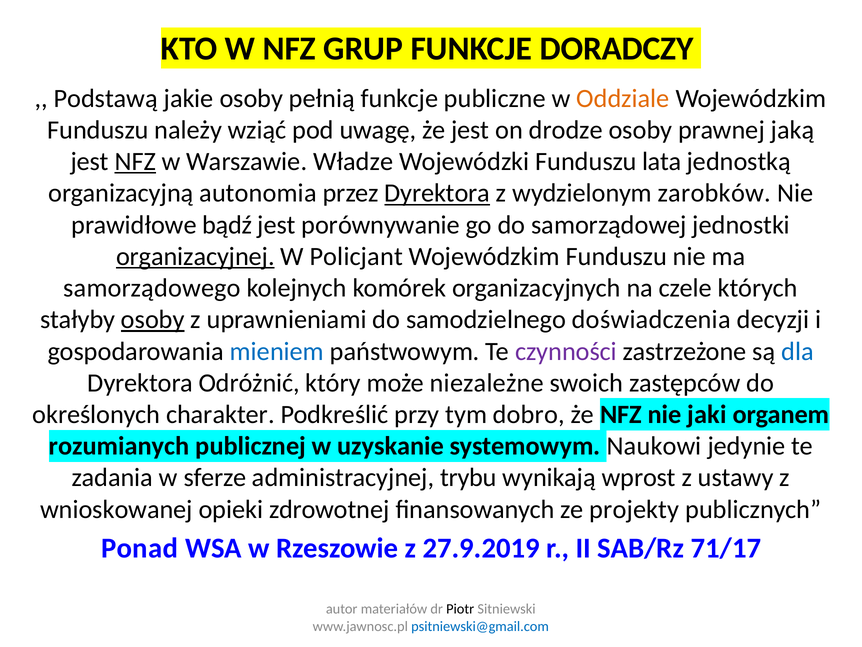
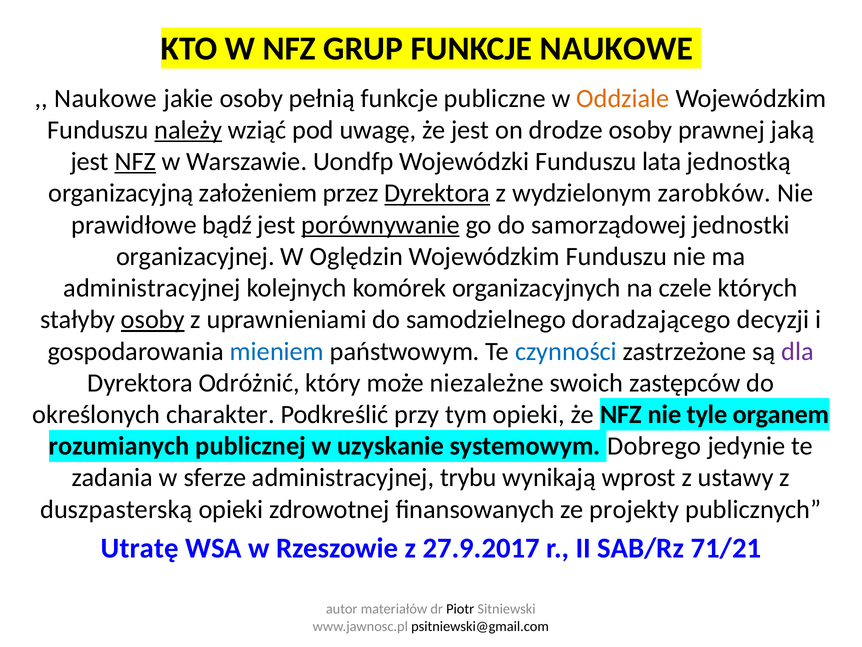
FUNKCJE DORADCZY: DORADCZY -> NAUKOWE
Podstawą at (106, 98): Podstawą -> Naukowe
należy underline: none -> present
Władze: Władze -> Uondfp
autonomia: autonomia -> założeniem
porównywanie underline: none -> present
organizacyjnej underline: present -> none
Policjant: Policjant -> Oględzin
samorządowego at (152, 288): samorządowego -> administracyjnej
doświadczenia: doświadczenia -> doradzającego
czynności colour: purple -> blue
dla colour: blue -> purple
tym dobro: dobro -> opieki
jaki: jaki -> tyle
Naukowi: Naukowi -> Dobrego
wnioskowanej: wnioskowanej -> duszpasterską
Ponad: Ponad -> Utratę
27.9.2019: 27.9.2019 -> 27.9.2017
71/17: 71/17 -> 71/21
psitniewski@gmail.com colour: blue -> black
